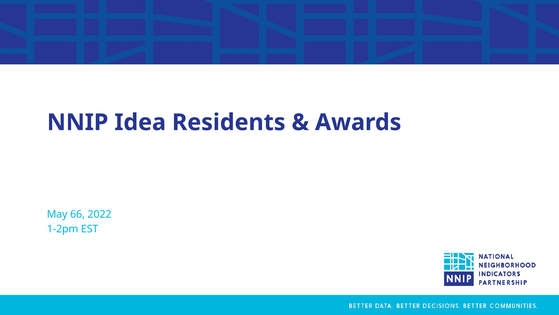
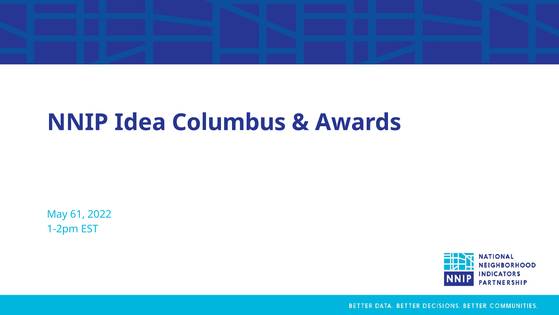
Residents: Residents -> Columbus
66: 66 -> 61
